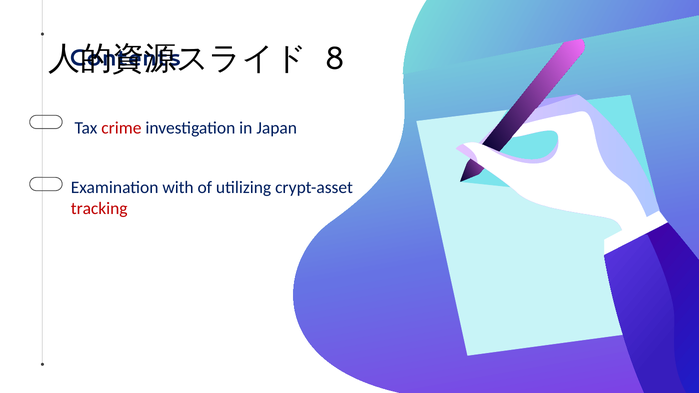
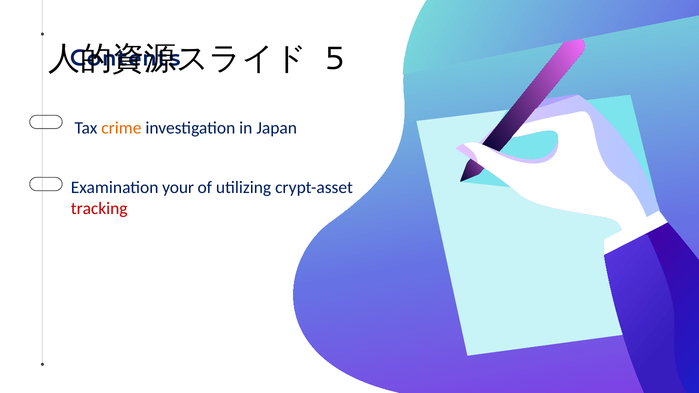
8: 8 -> 5
crime colour: red -> orange
with: with -> your
